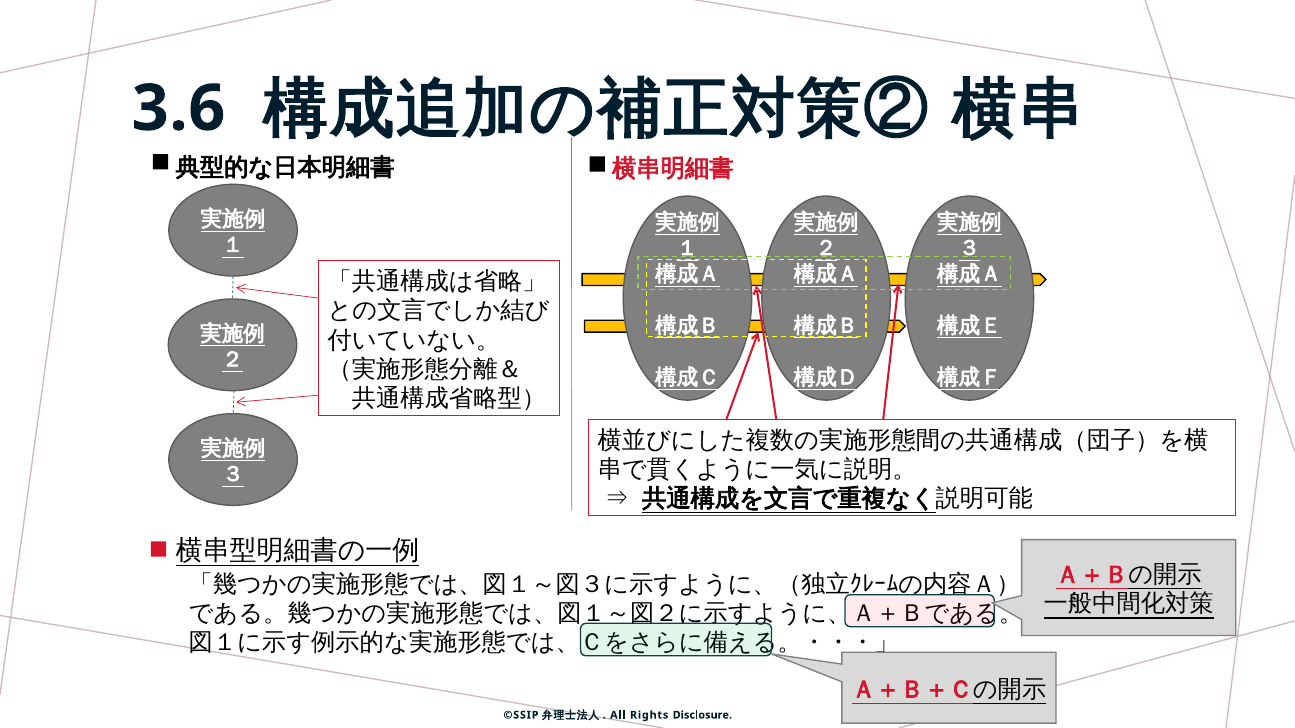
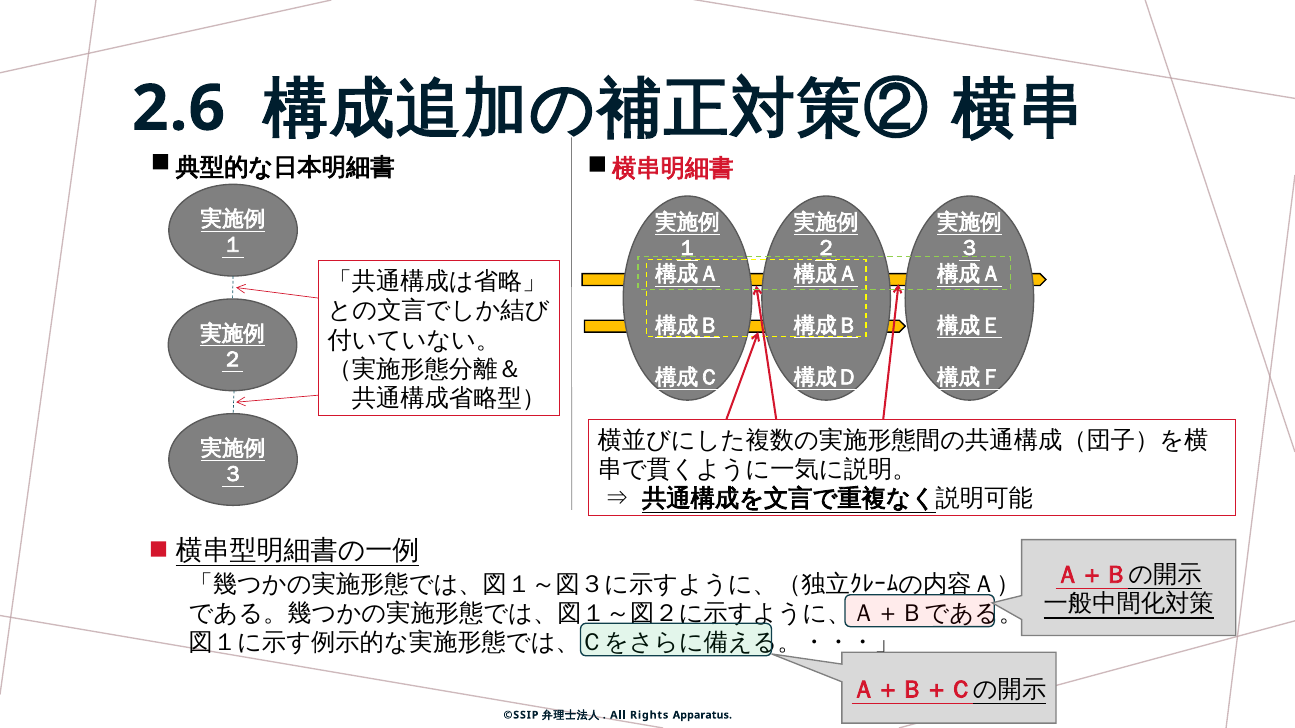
3.6: 3.6 -> 2.6
Disclosure: Disclosure -> Apparatus
